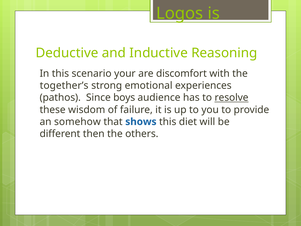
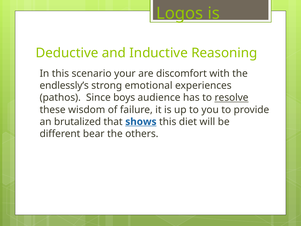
together’s: together’s -> endlessly’s
somehow: somehow -> brutalized
shows underline: none -> present
then: then -> bear
